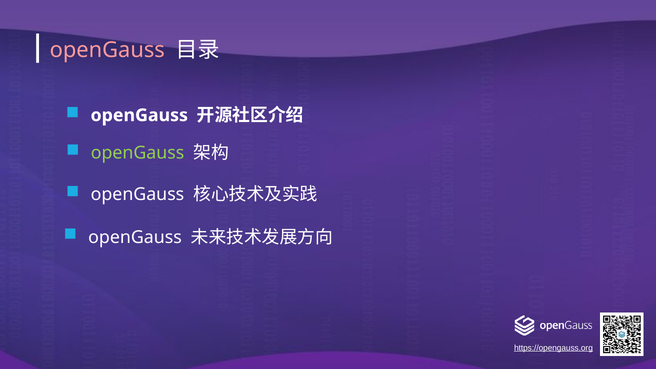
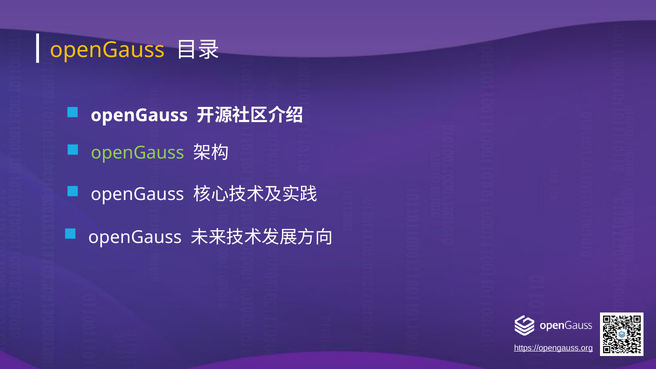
openGauss at (107, 50) colour: pink -> yellow
